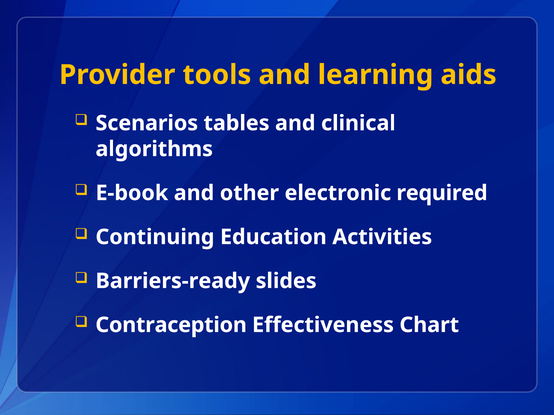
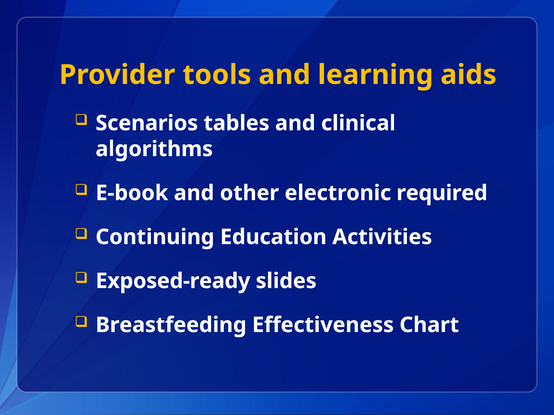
Barriers-ready: Barriers-ready -> Exposed-ready
Contraception: Contraception -> Breastfeeding
